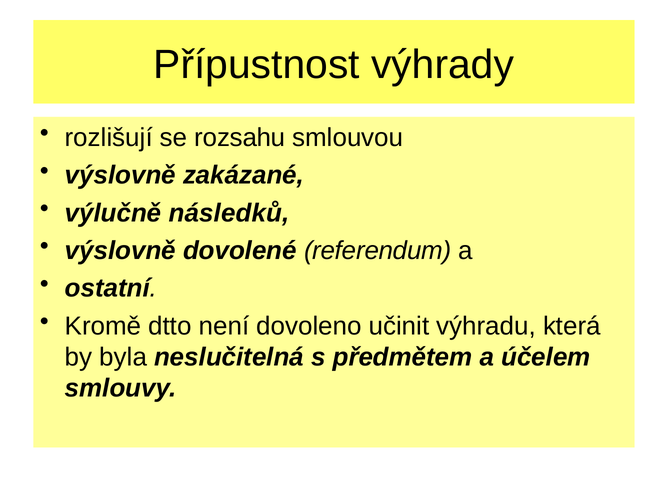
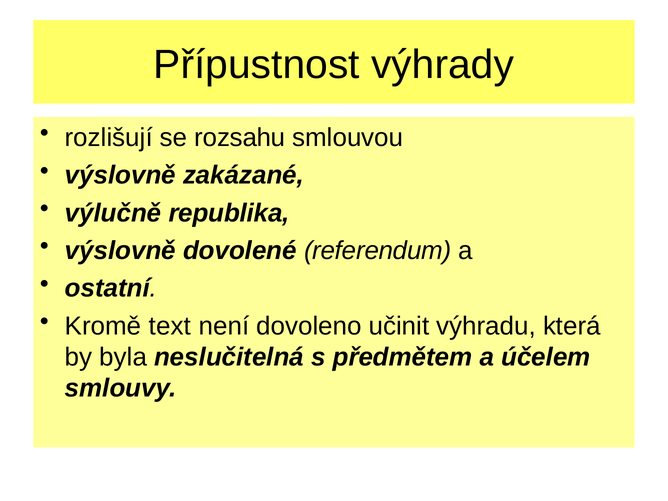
následků: následků -> republika
dtto: dtto -> text
